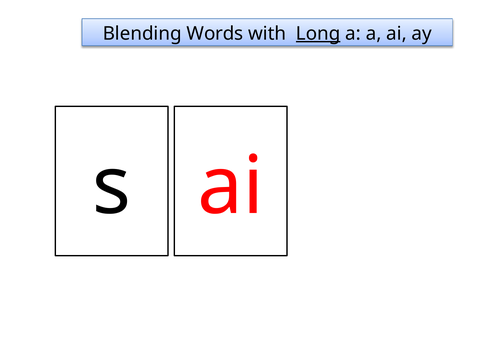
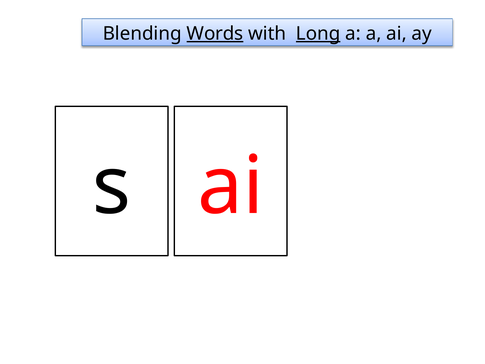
Words underline: none -> present
